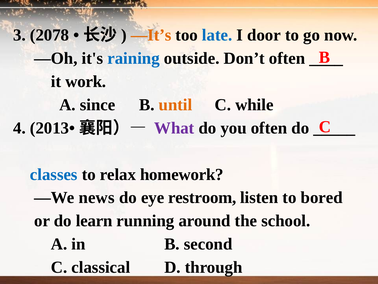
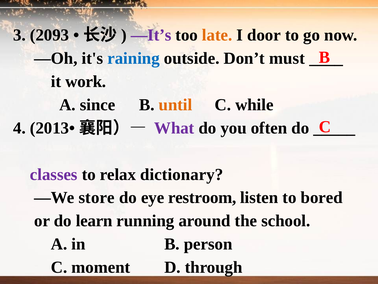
2078: 2078 -> 2093
—It’s colour: orange -> purple
late colour: blue -> orange
Don’t often: often -> must
classes colour: blue -> purple
homework: homework -> dictionary
news: news -> store
second: second -> person
classical: classical -> moment
